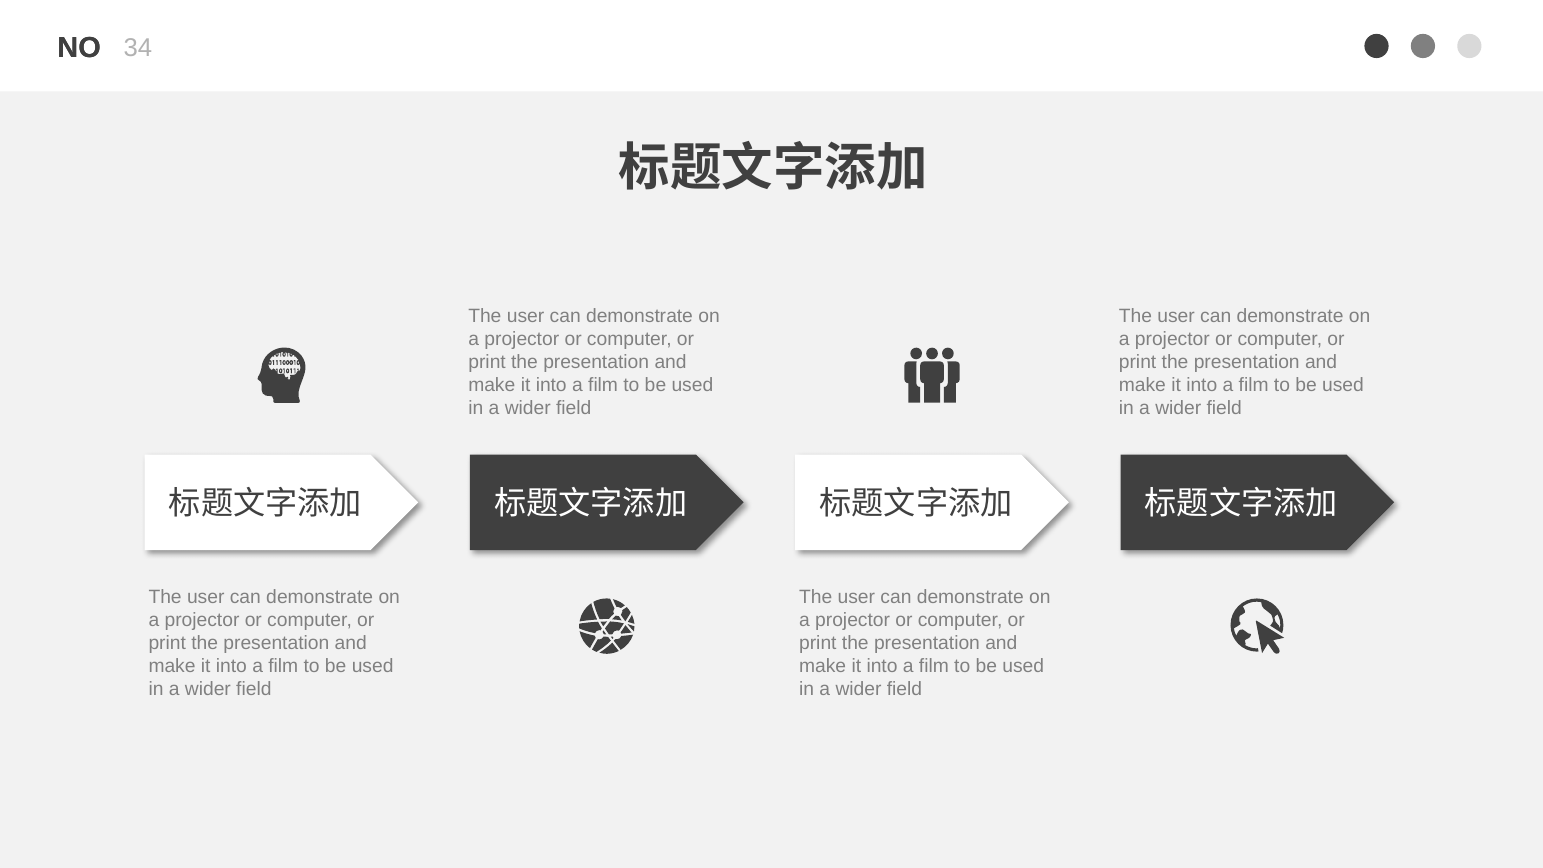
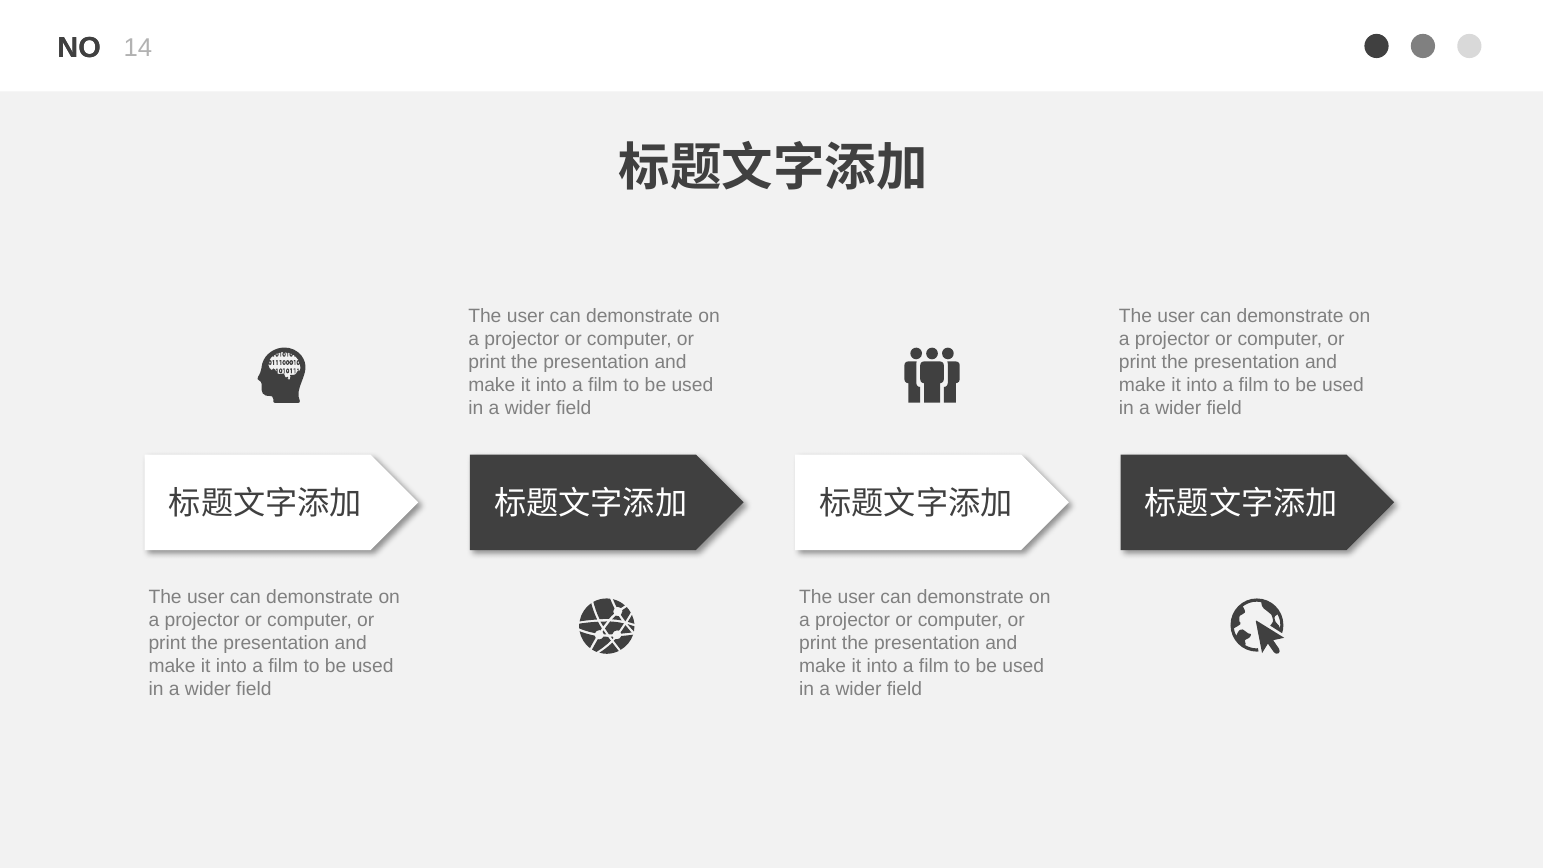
34: 34 -> 14
